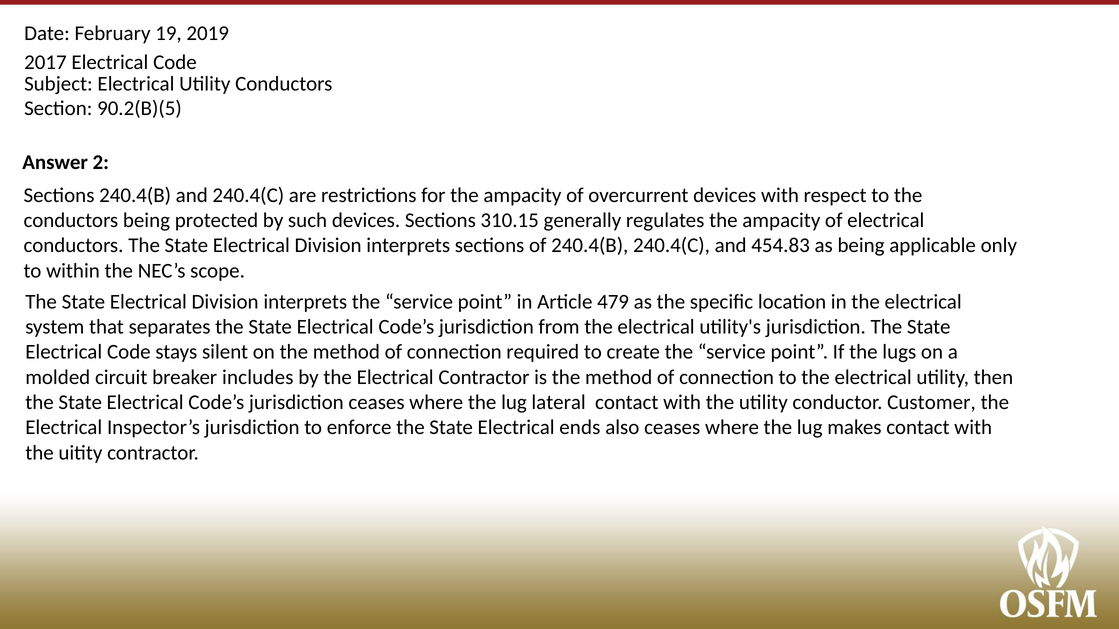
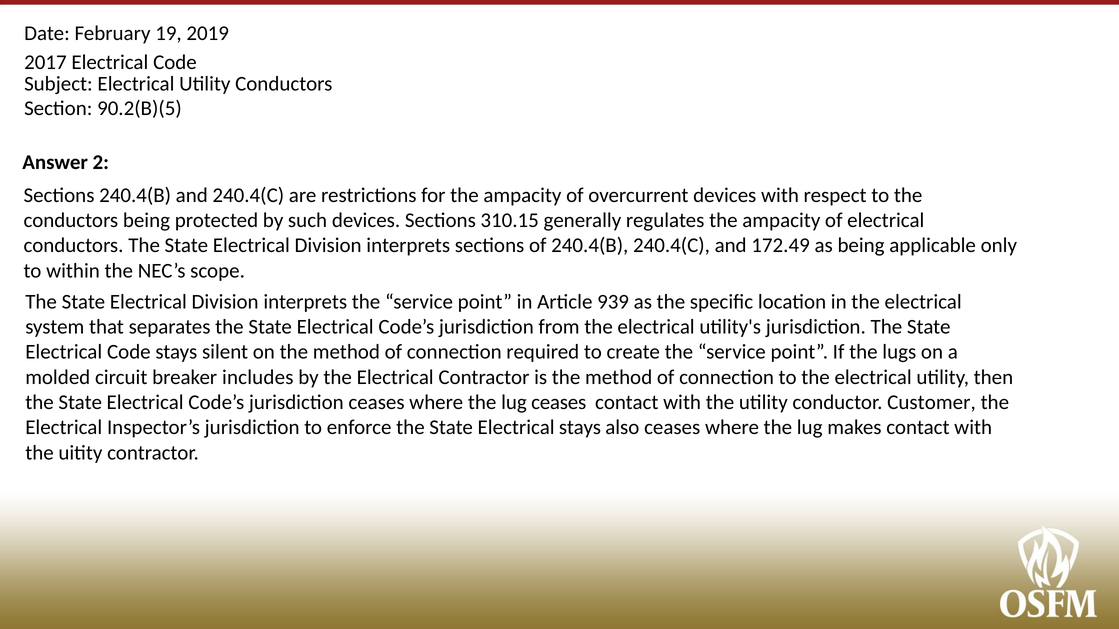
454.83: 454.83 -> 172.49
479: 479 -> 939
lug lateral: lateral -> ceases
Electrical ends: ends -> stays
